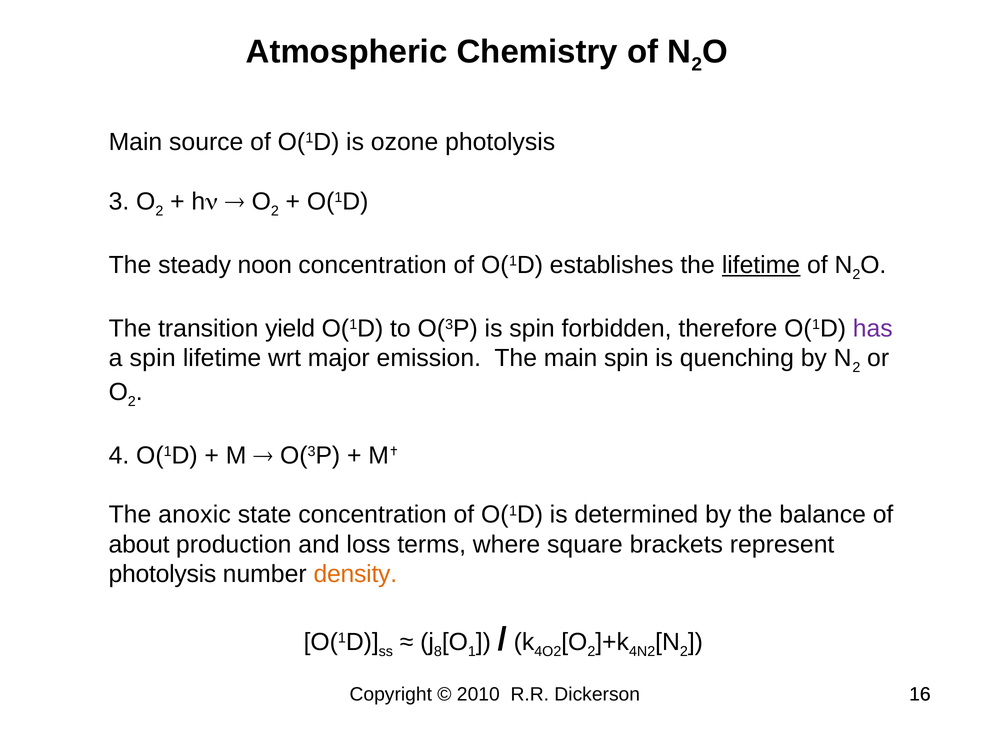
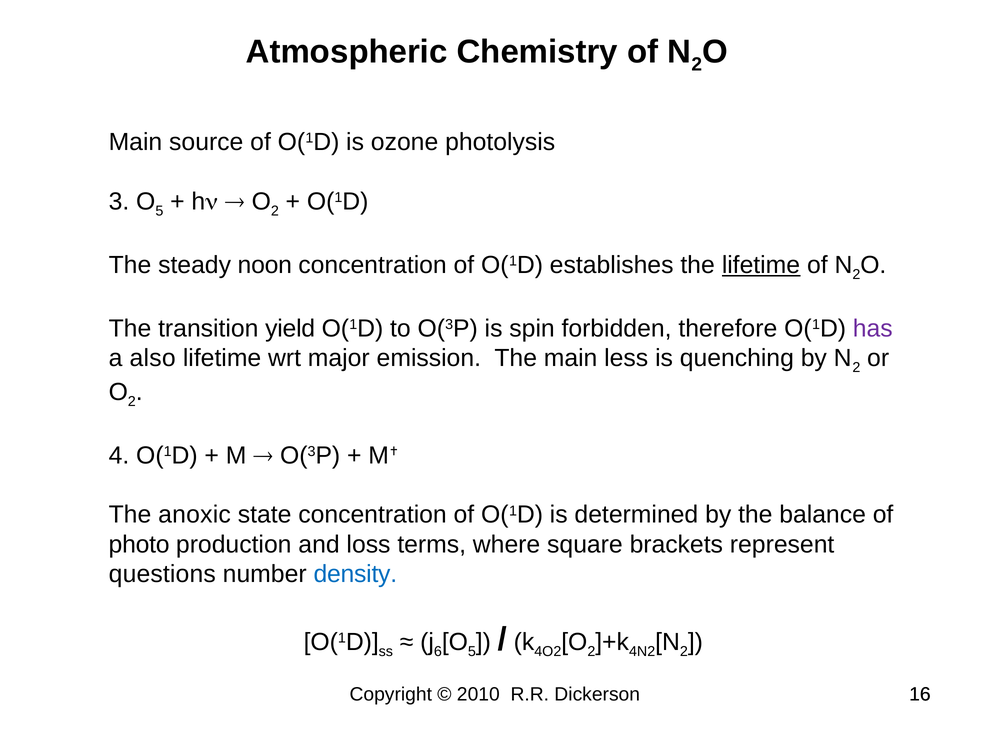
2 at (159, 211): 2 -> 5
a spin: spin -> also
main spin: spin -> less
about: about -> photo
photolysis at (162, 574): photolysis -> questions
density colour: orange -> blue
8: 8 -> 6
1 at (472, 651): 1 -> 5
